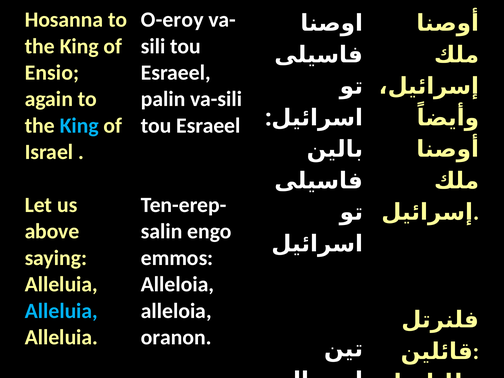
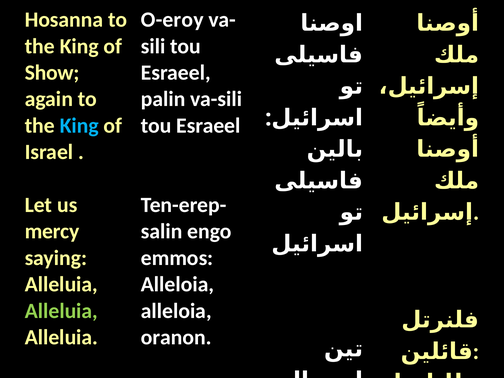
Ensio: Ensio -> Show
above: above -> mercy
Alleluia at (61, 311) colour: light blue -> light green
